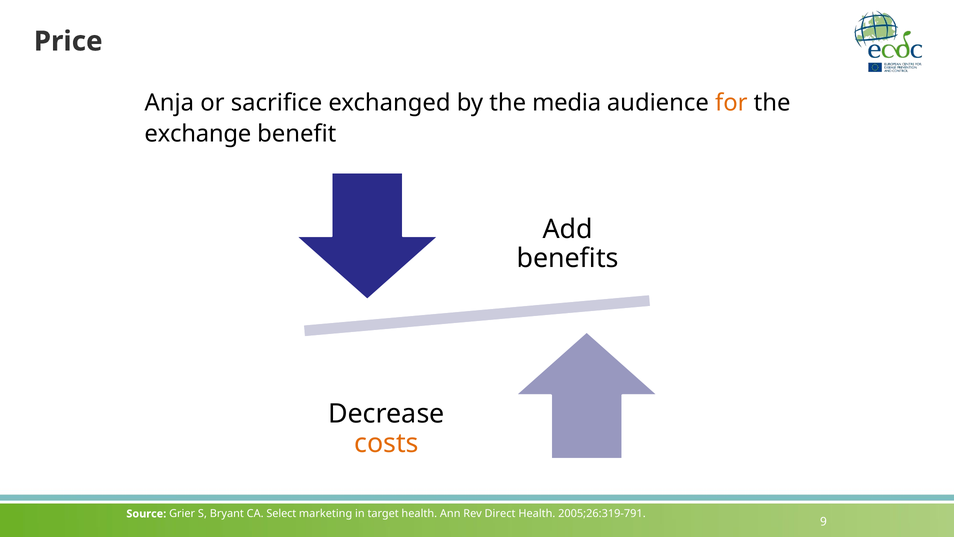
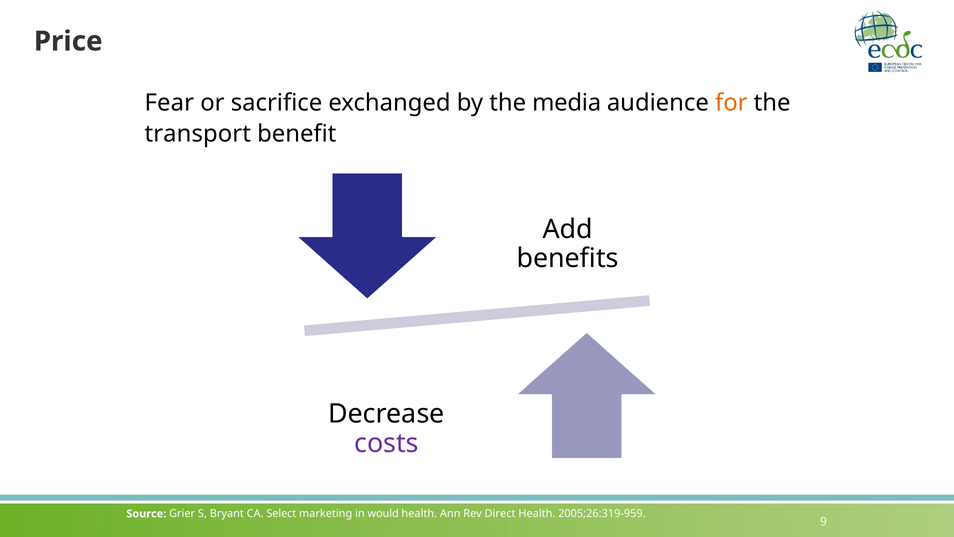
Anja: Anja -> Fear
exchange: exchange -> transport
costs colour: orange -> purple
target: target -> would
2005;26:319-791: 2005;26:319-791 -> 2005;26:319-959
